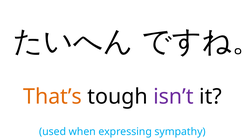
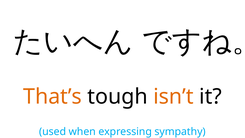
isn’t colour: purple -> orange
